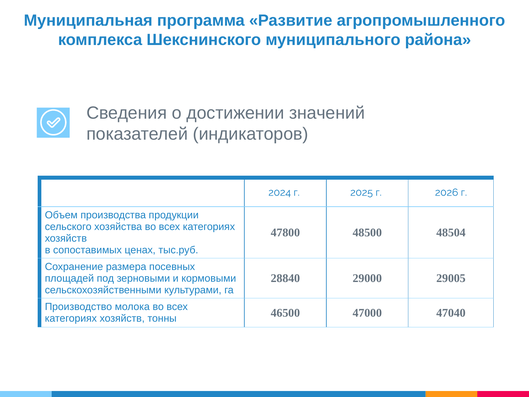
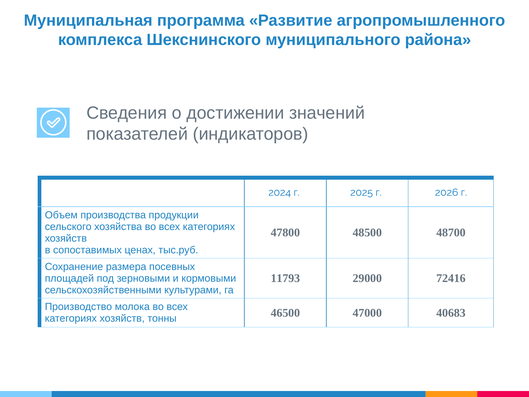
48504: 48504 -> 48700
28840: 28840 -> 11793
29005: 29005 -> 72416
47040: 47040 -> 40683
